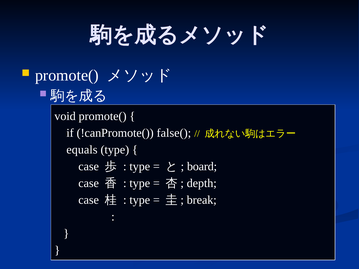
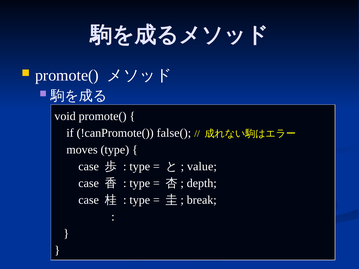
equals: equals -> moves
board: board -> value
